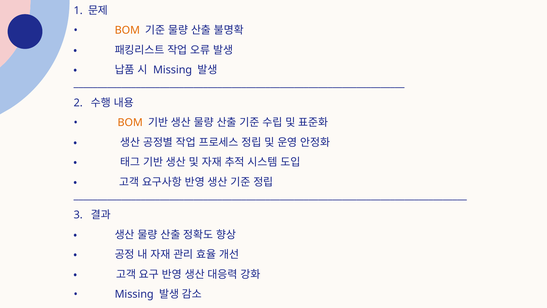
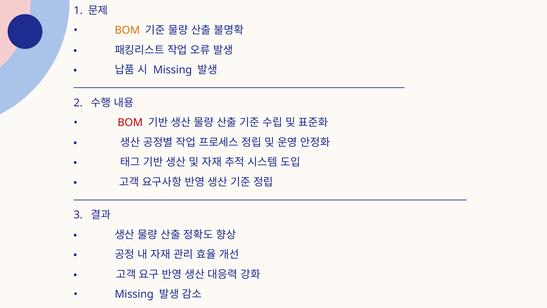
BOM at (130, 123) colour: orange -> red
